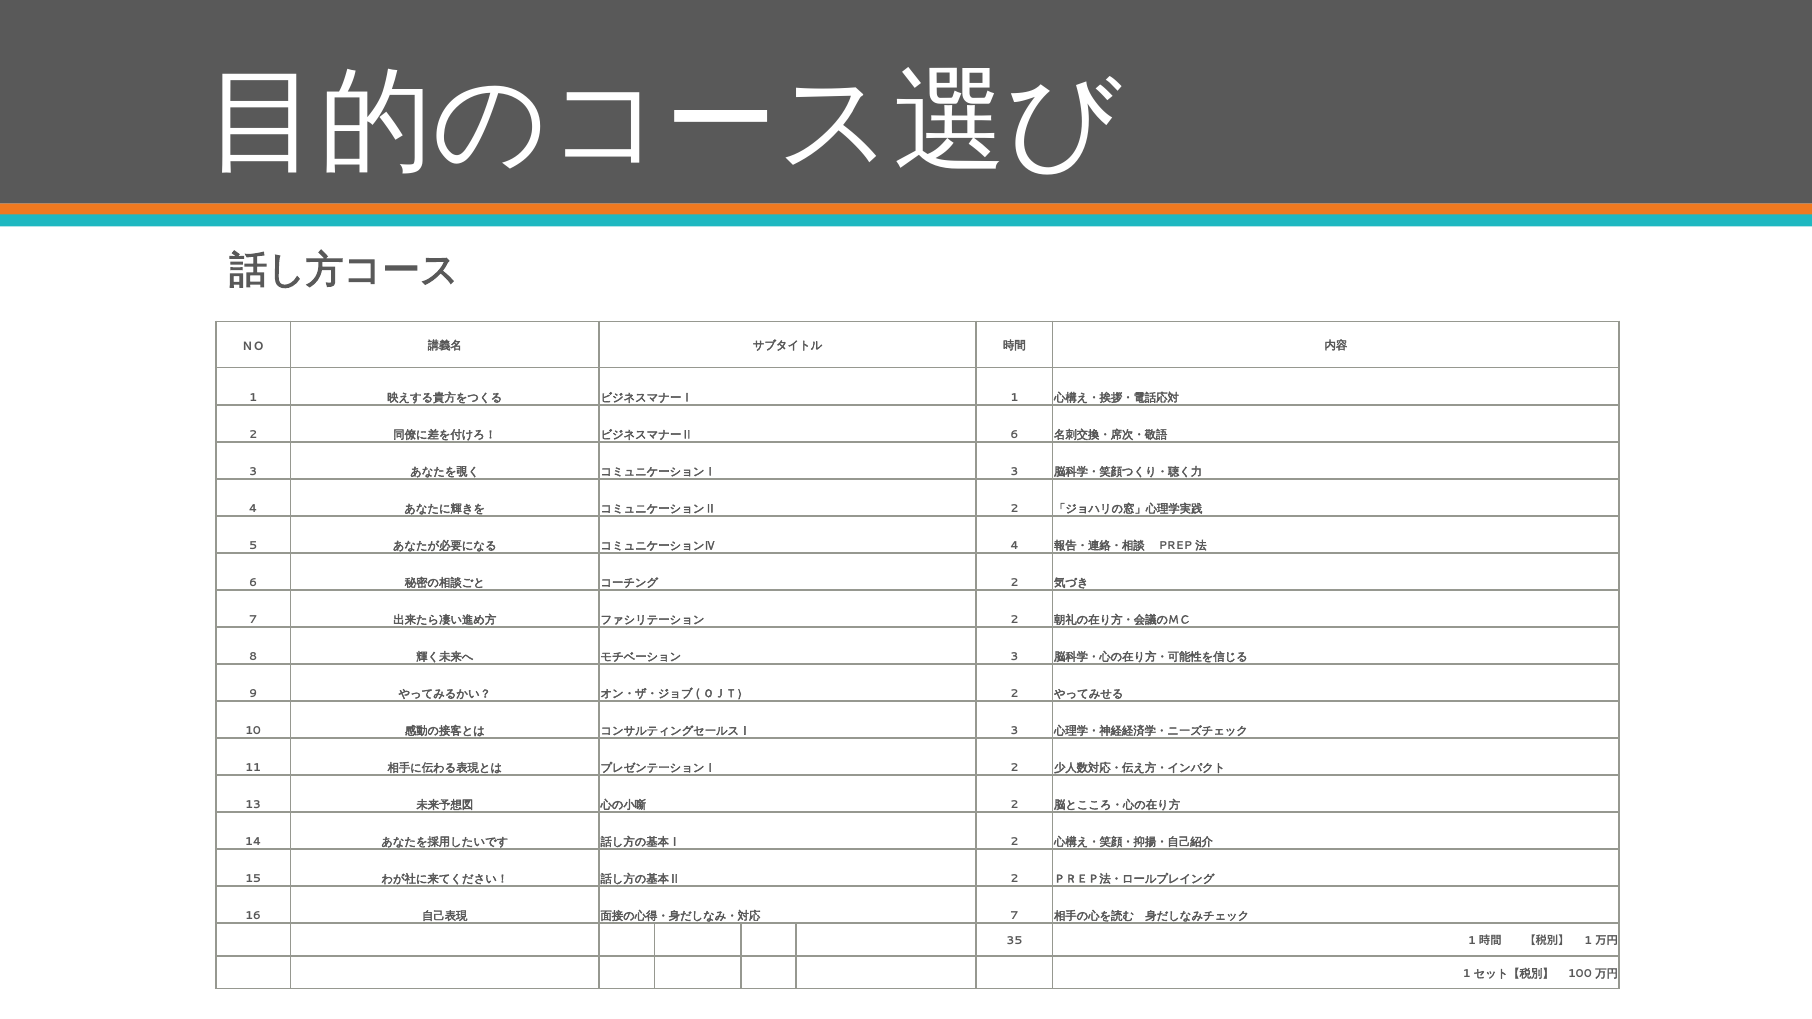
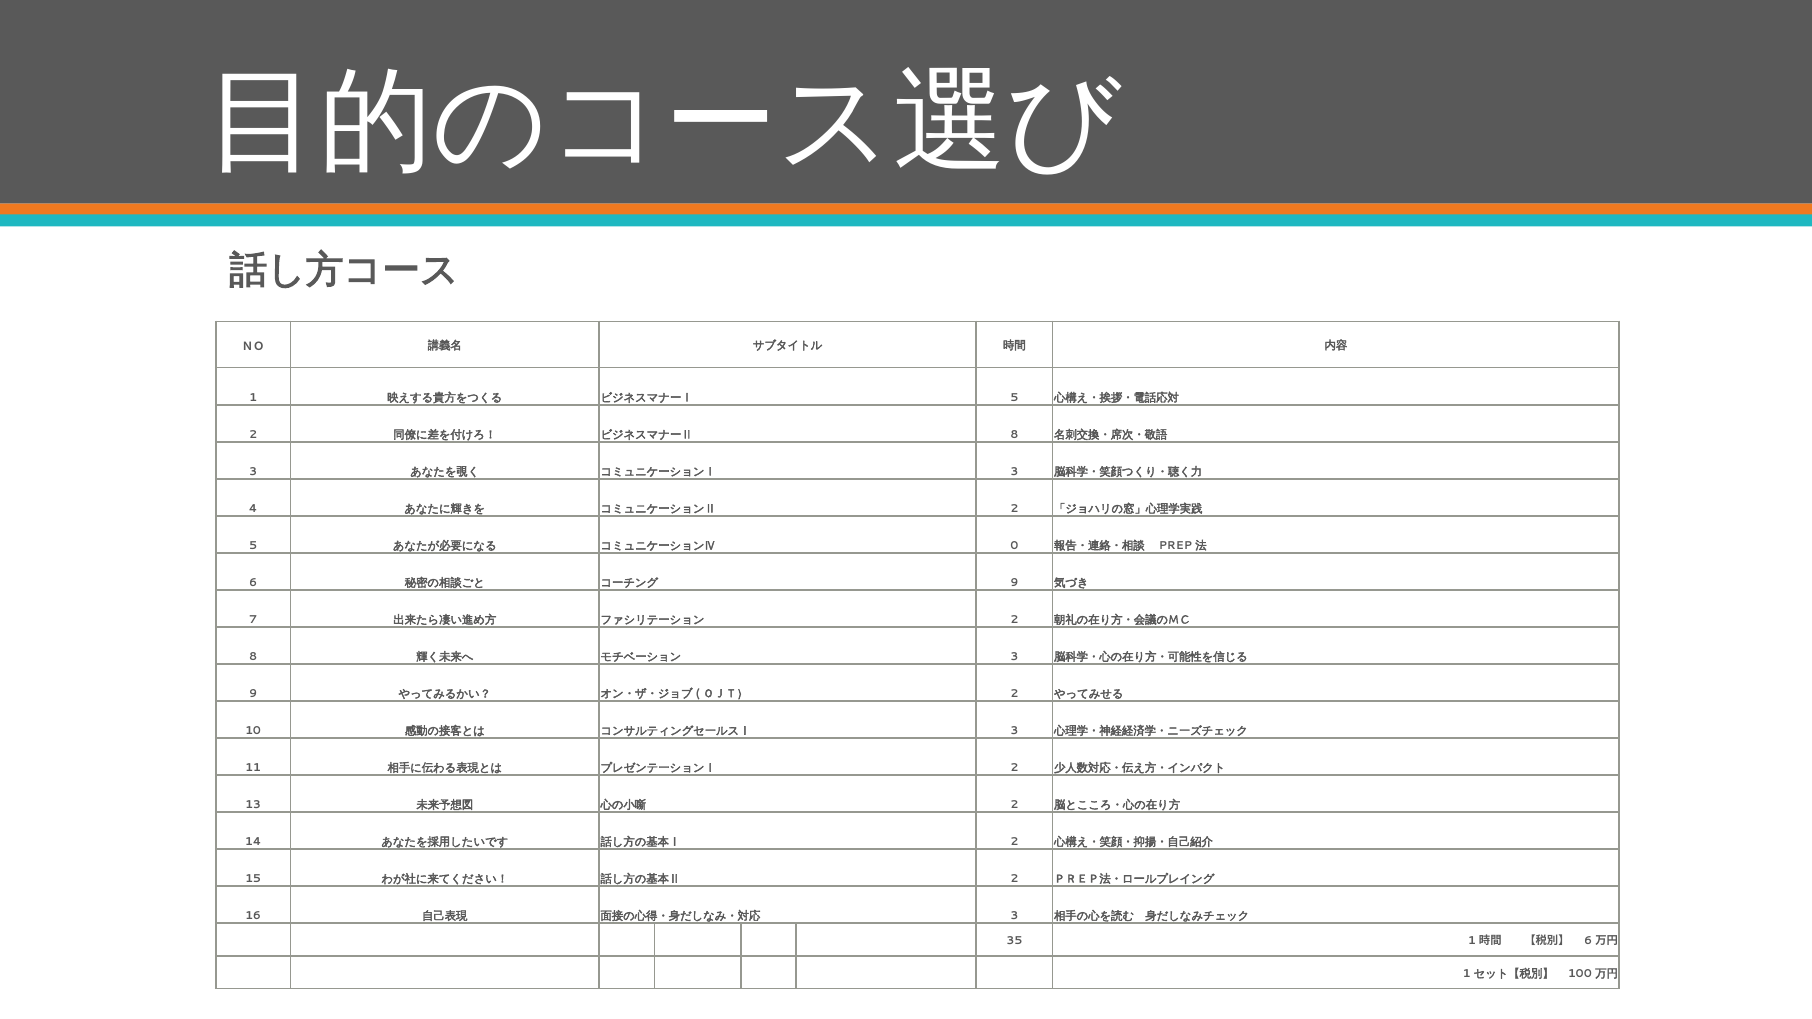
1 at (1015, 397): 1 -> 5
6 at (1015, 434): 6 -> 8
4 at (1015, 546): 4 -> 0
2 at (1015, 583): 2 -> 9
7 at (1015, 916): 7 -> 3
1 at (1588, 941): 1 -> 6
